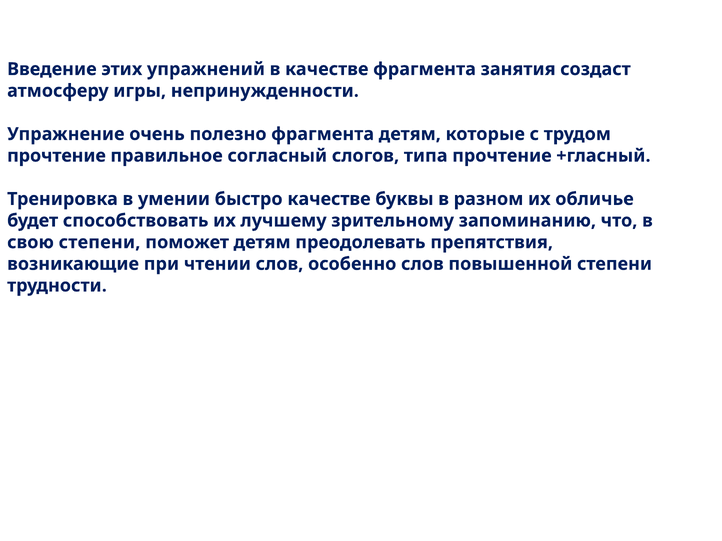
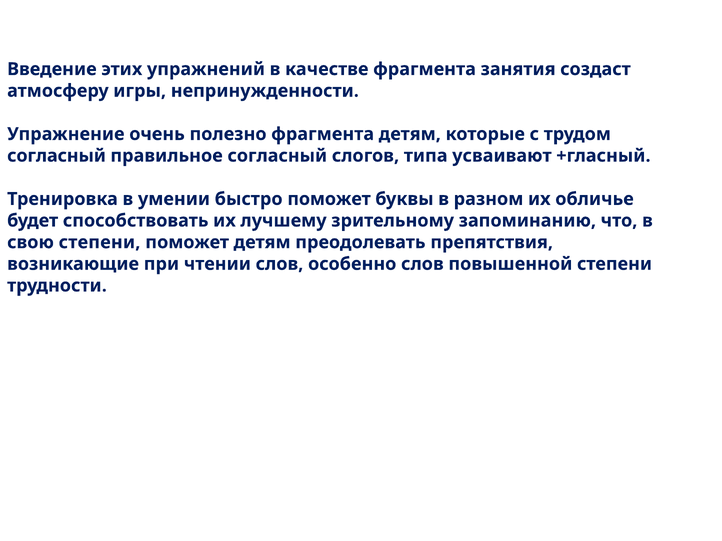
прочтение at (57, 156): прочтение -> согласный
типа прочтение: прочтение -> усваивают
быстро качестве: качестве -> поможет
